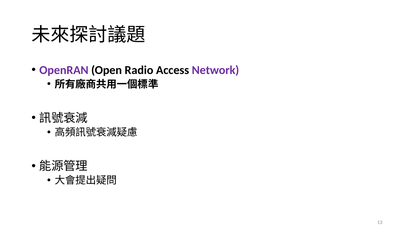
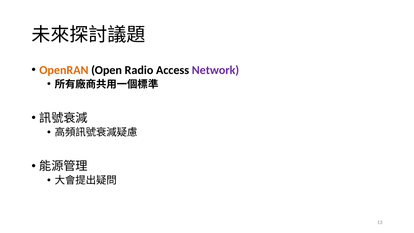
OpenRAN colour: purple -> orange
